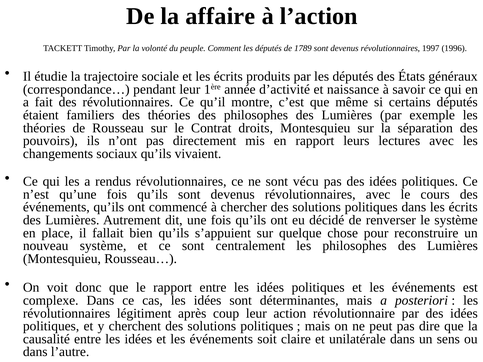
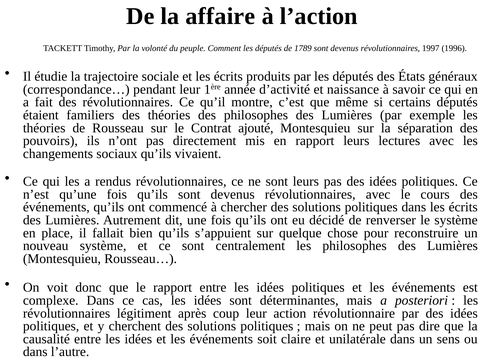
droits: droits -> ajouté
sont vécu: vécu -> leurs
